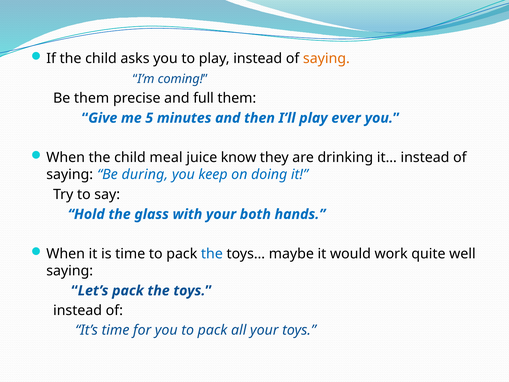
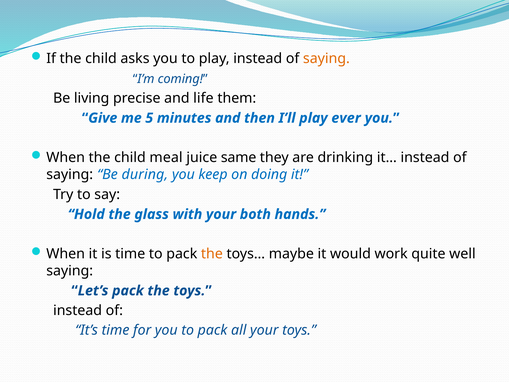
Be them: them -> living
full: full -> life
know: know -> same
the at (212, 254) colour: blue -> orange
